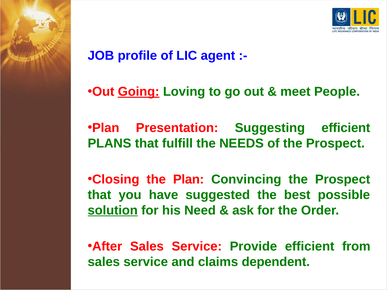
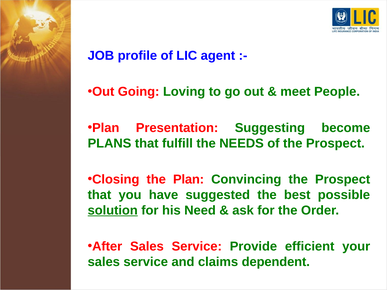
Going underline: present -> none
Suggesting efficient: efficient -> become
from: from -> your
